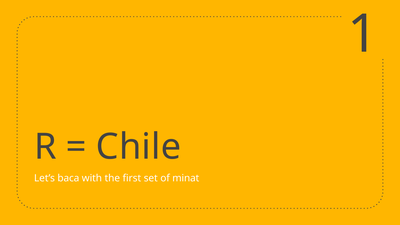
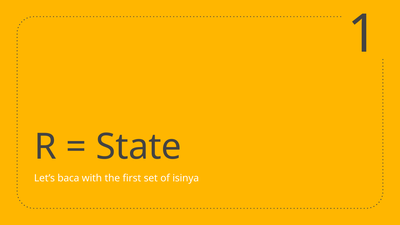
Chile: Chile -> State
minat: minat -> isinya
